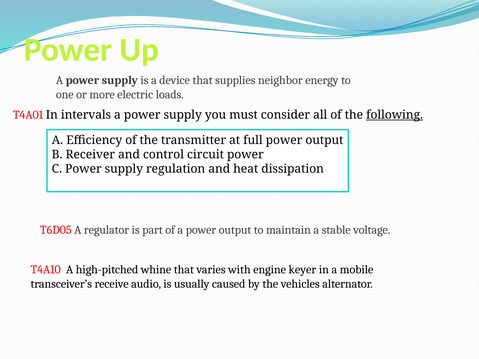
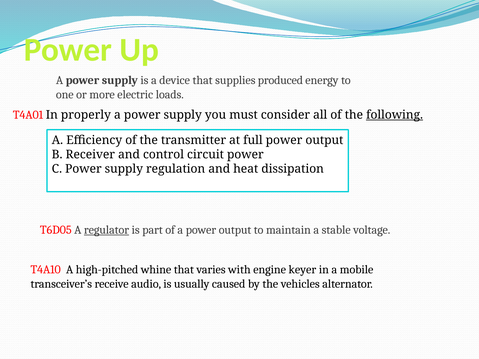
neighbor: neighbor -> produced
intervals: intervals -> properly
regulator underline: none -> present
